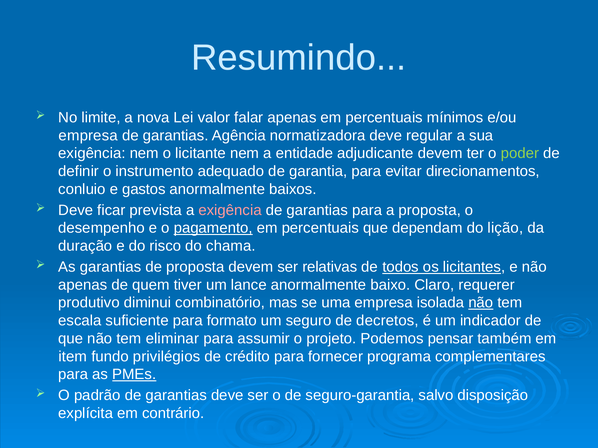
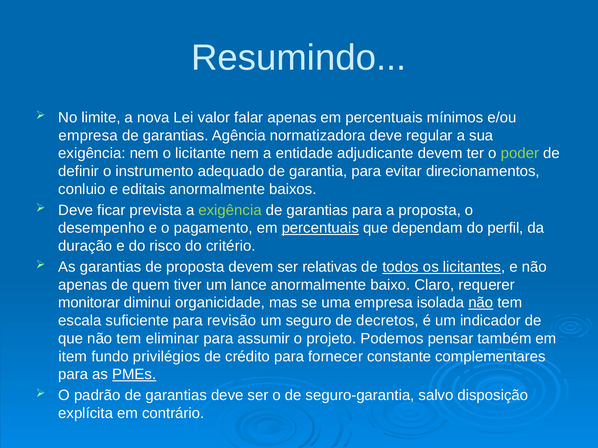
gastos: gastos -> editais
exigência at (230, 210) colour: pink -> light green
pagamento underline: present -> none
percentuais at (320, 228) underline: none -> present
lição: lição -> perfil
chama: chama -> critério
produtivo: produtivo -> monitorar
combinatório: combinatório -> organicidade
formato: formato -> revisão
programa: programa -> constante
